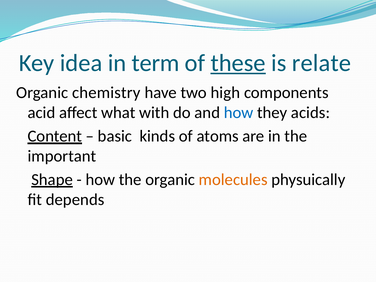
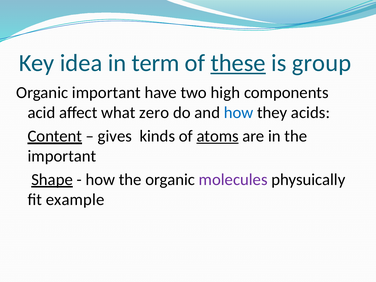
relate: relate -> group
Organic chemistry: chemistry -> important
with: with -> zero
basic: basic -> gives
atoms underline: none -> present
molecules colour: orange -> purple
depends: depends -> example
